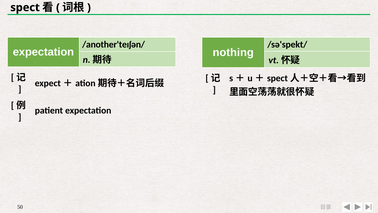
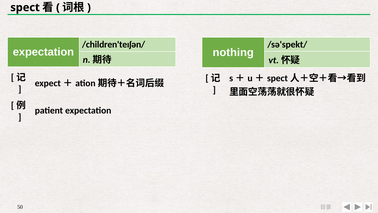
/another'teɪʃən/: /another'teɪʃən/ -> /children'teɪʃən/
